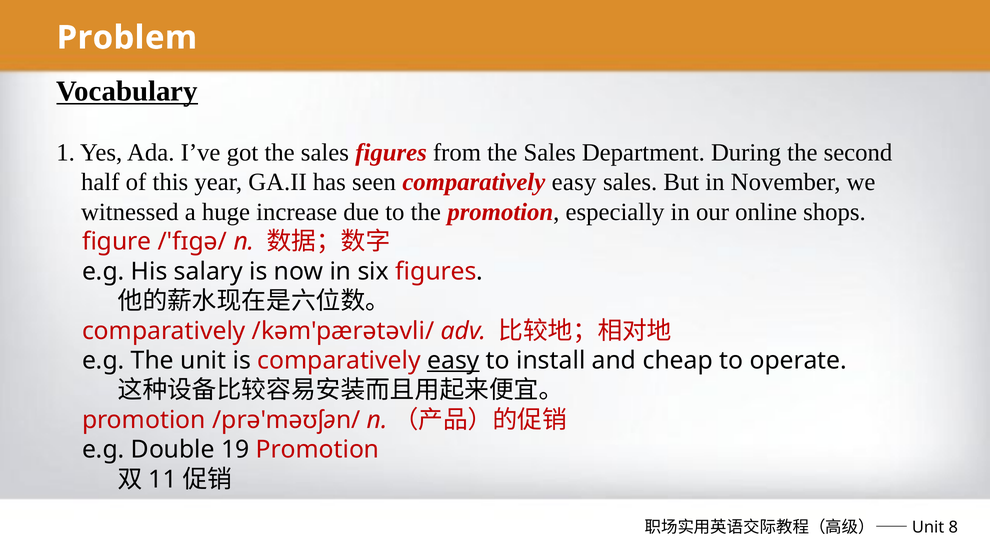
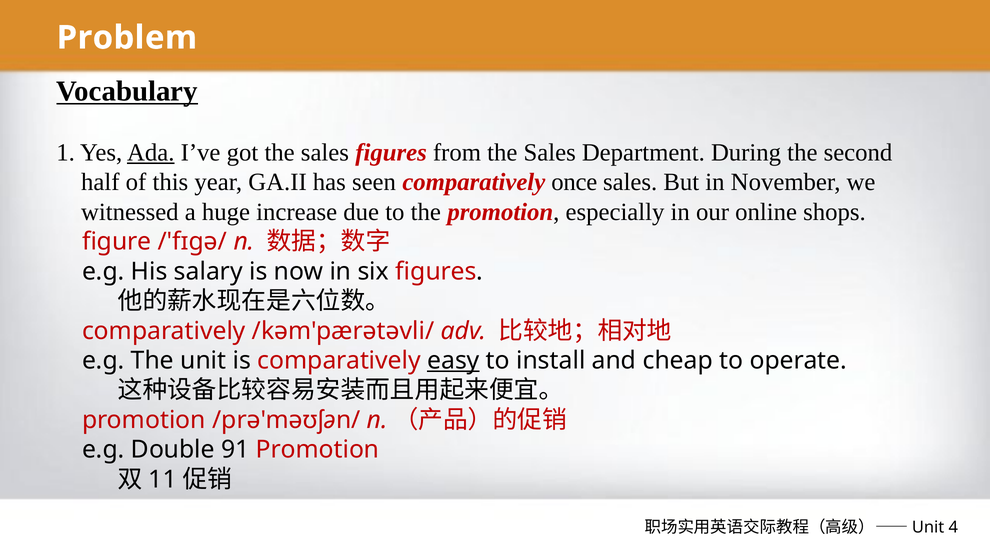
Ada underline: none -> present
seen comparatively easy: easy -> once
19: 19 -> 91
8: 8 -> 4
